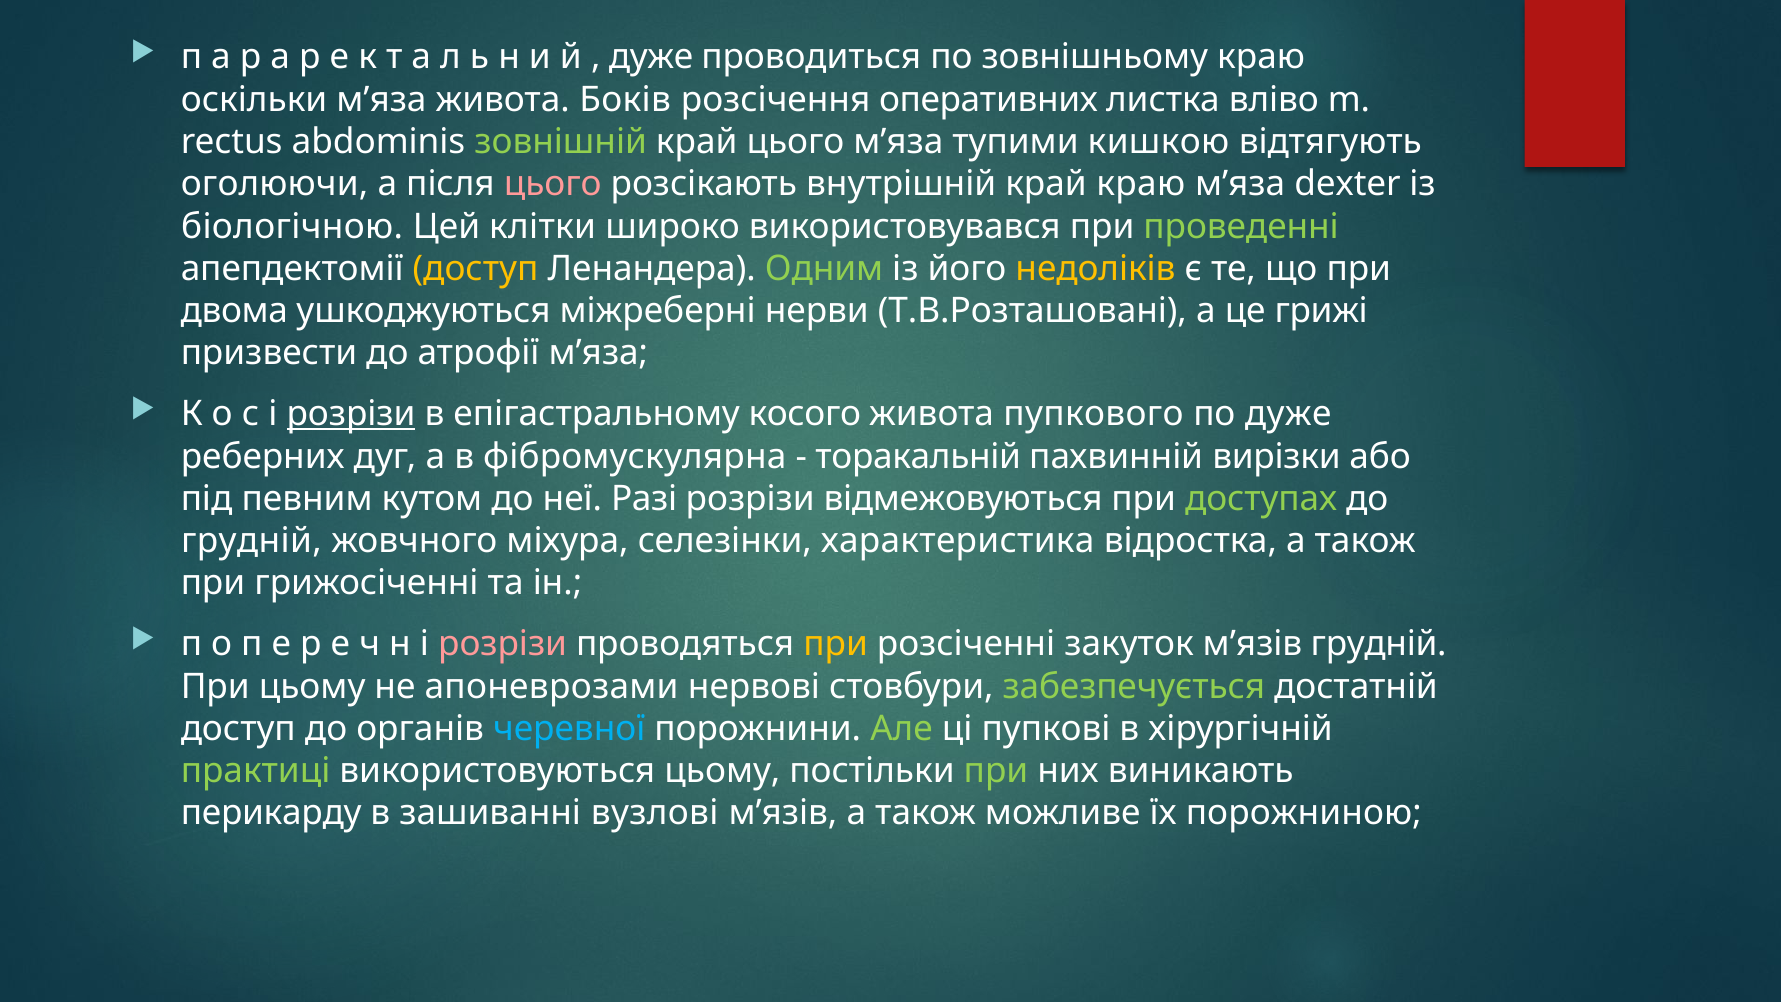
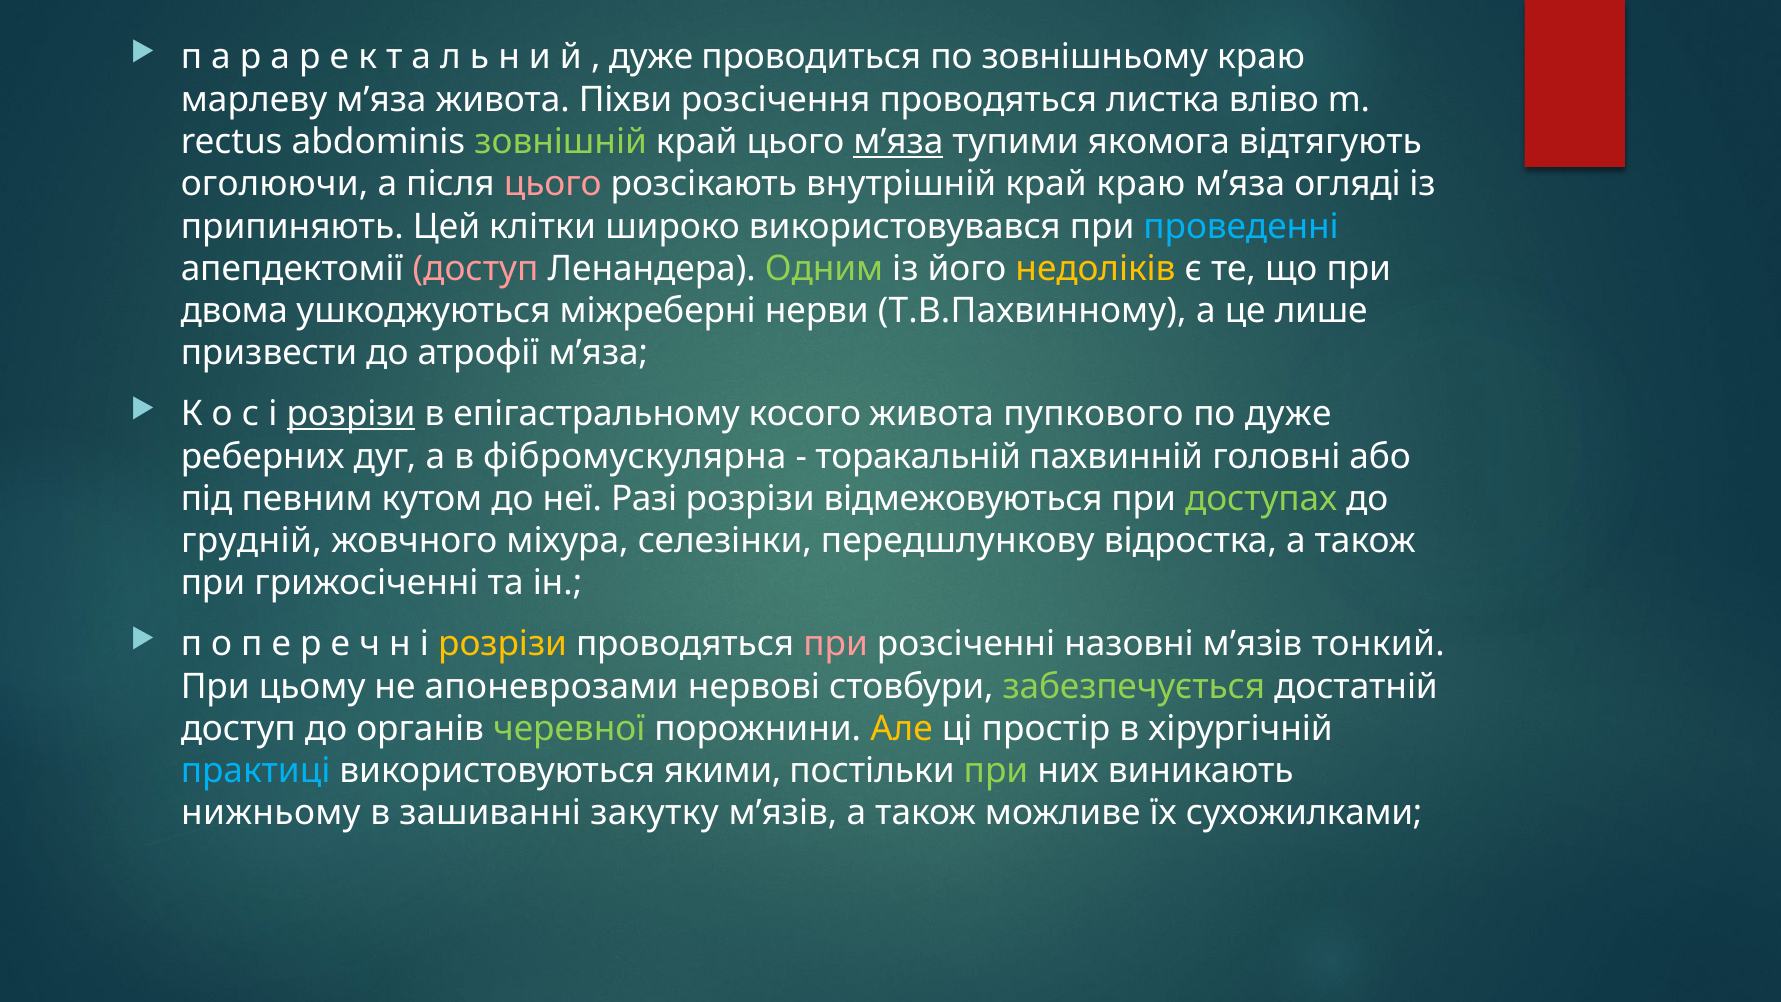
оскільки: оскільки -> марлеву
Боків: Боків -> Піхви
розсічення оперативних: оперативних -> проводяться
м’яза at (898, 142) underline: none -> present
кишкою: кишкою -> якомога
dexter: dexter -> огляді
біологічною: біологічною -> припиняють
проведенні colour: light green -> light blue
доступ at (476, 269) colour: yellow -> pink
Т.В.Розташовані: Т.В.Розташовані -> Т.В.Пахвинному
грижі: грижі -> лише
вирізки: вирізки -> головні
характеристика: характеристика -> передшлункову
розрізи at (503, 644) colour: pink -> yellow
при at (836, 644) colour: yellow -> pink
закуток: закуток -> назовні
м’язів грудній: грудній -> тонкий
черевної colour: light blue -> light green
Але colour: light green -> yellow
пупкові: пупкові -> простір
практиці colour: light green -> light blue
використовуються цьому: цьому -> якими
перикарду: перикарду -> нижньому
вузлові: вузлові -> закутку
порожниною: порожниною -> сухожилками
